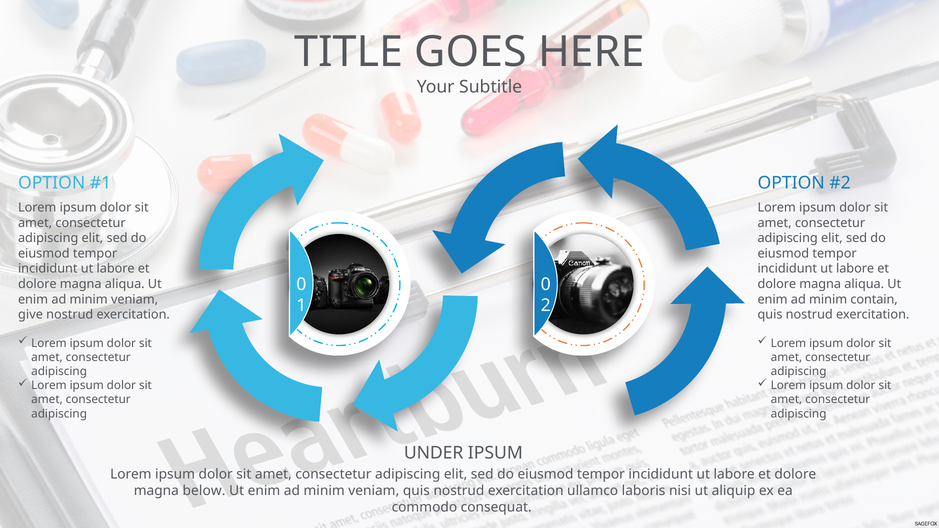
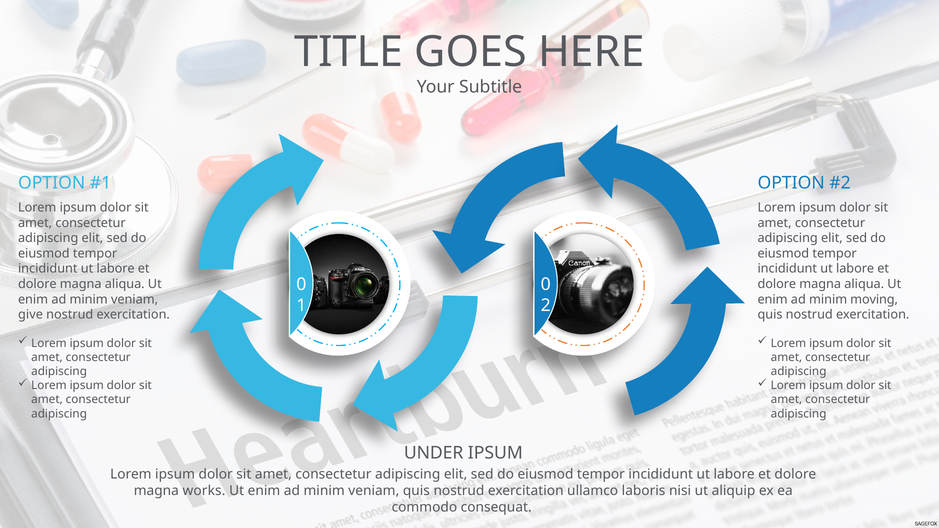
contain: contain -> moving
below: below -> works
